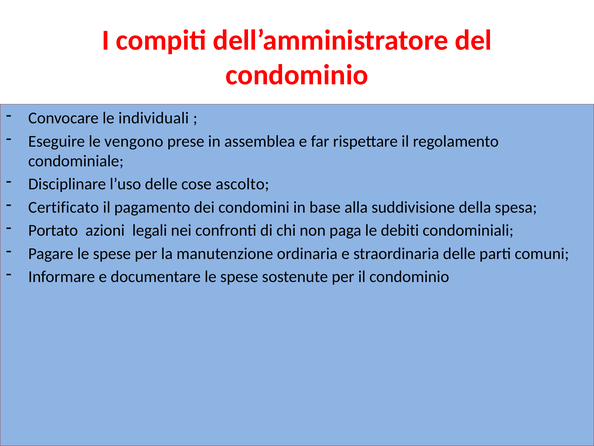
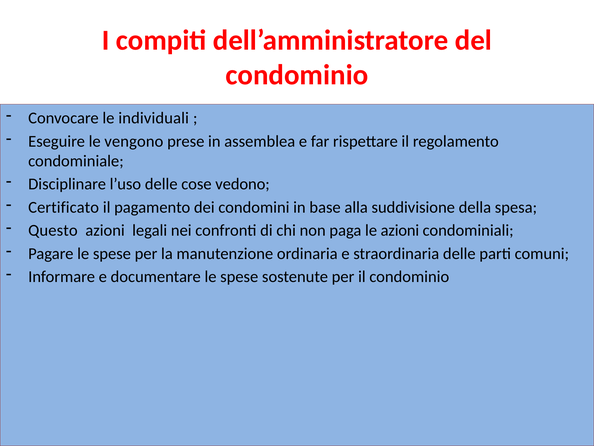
ascolto: ascolto -> vedono
Portato: Portato -> Questo
le debiti: debiti -> azioni
